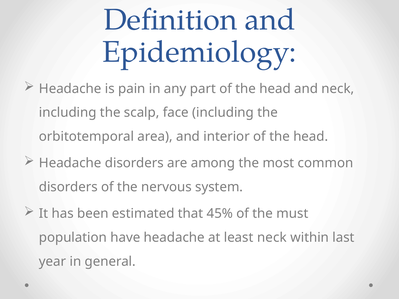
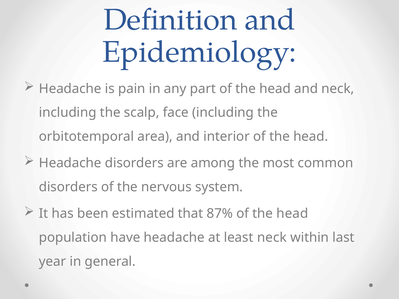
45%: 45% -> 87%
must at (292, 214): must -> head
